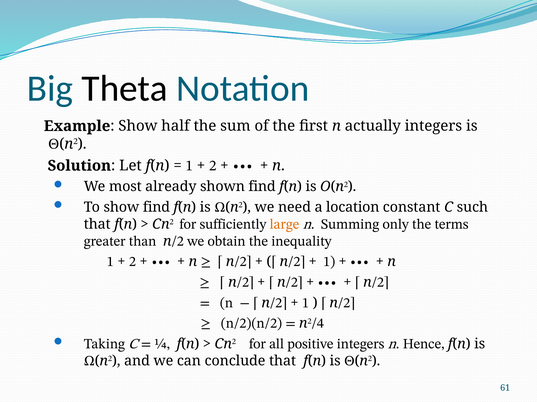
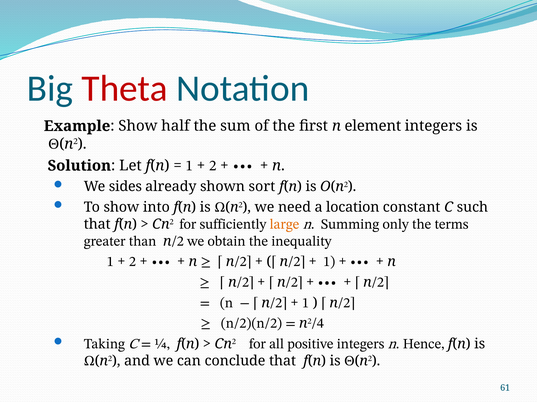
Theta colour: black -> red
actually: actually -> element
most: most -> sides
find at (262, 187): find -> sort
show find: find -> into
